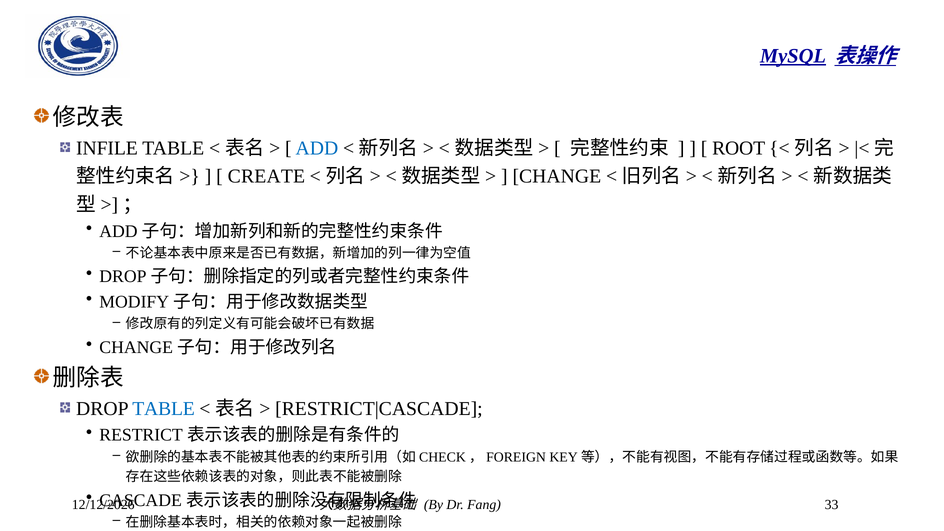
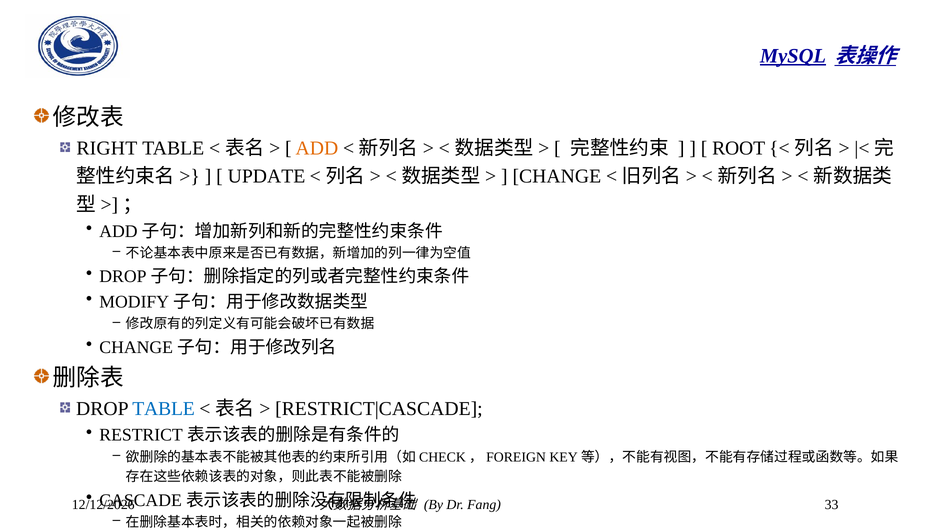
INFILE: INFILE -> RIGHT
ADD colour: blue -> orange
CREATE: CREATE -> UPDATE
